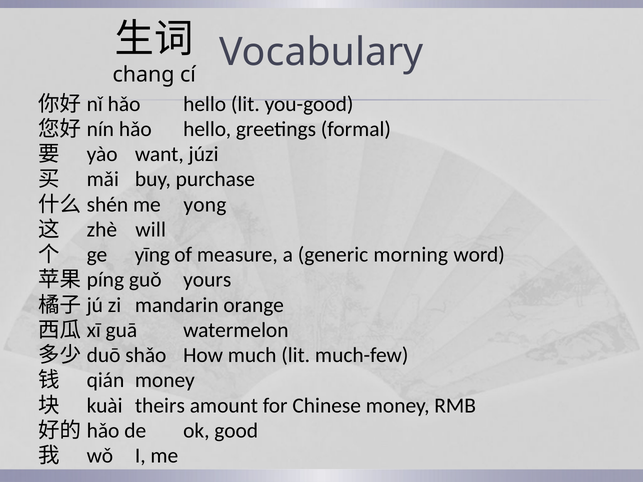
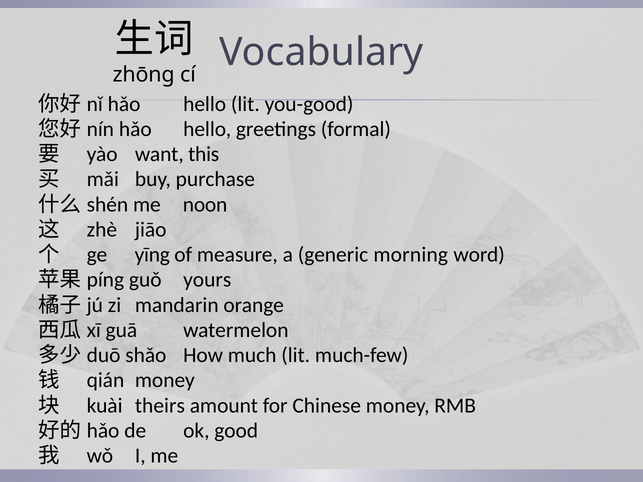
chang: chang -> zhōng
júzi: júzi -> this
yong: yong -> noon
will: will -> jiāo
